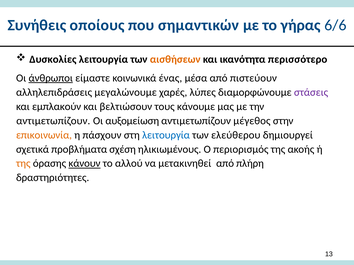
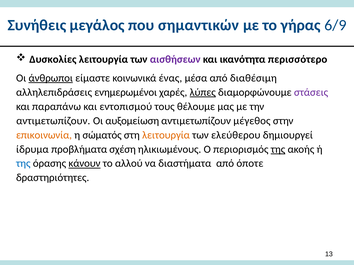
οποίους: οποίους -> μεγάλος
6/6: 6/6 -> 6/9
αισθήσεων colour: orange -> purple
πιστεύουν: πιστεύουν -> διαθέσιμη
μεγαλώνουμε: μεγαλώνουμε -> ενημερωμένοι
λύπες underline: none -> present
εμπλακούν: εμπλακούν -> παραπάνω
βελτιώσουν: βελτιώσουν -> εντοπισμού
κάνουμε: κάνουμε -> θέλουμε
πάσχουν: πάσχουν -> σώματός
λειτουργία at (166, 135) colour: blue -> orange
σχετικά: σχετικά -> ίδρυμα
της at (278, 149) underline: none -> present
της at (23, 164) colour: orange -> blue
μετακινηθεί: μετακινηθεί -> διαστήματα
πλήρη: πλήρη -> όποτε
